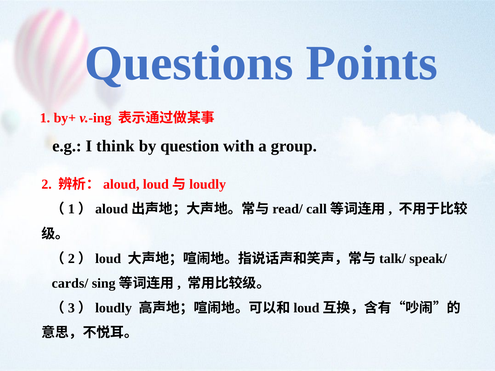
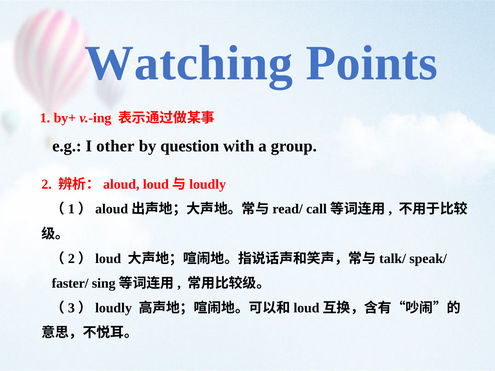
Questions: Questions -> Watching
think: think -> other
cards/: cards/ -> faster/
